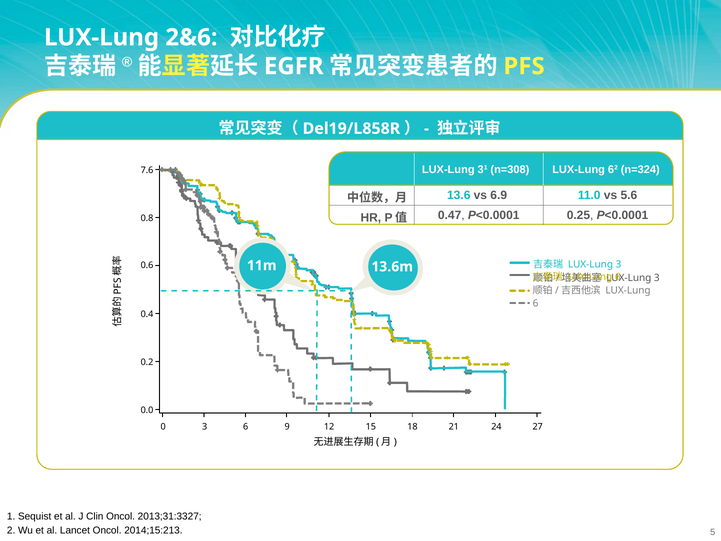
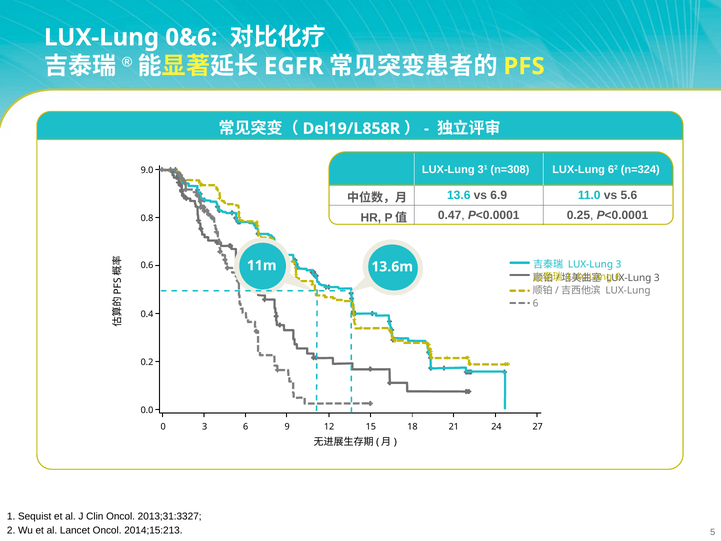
2&6: 2&6 -> 0&6
7.6: 7.6 -> 9.0
